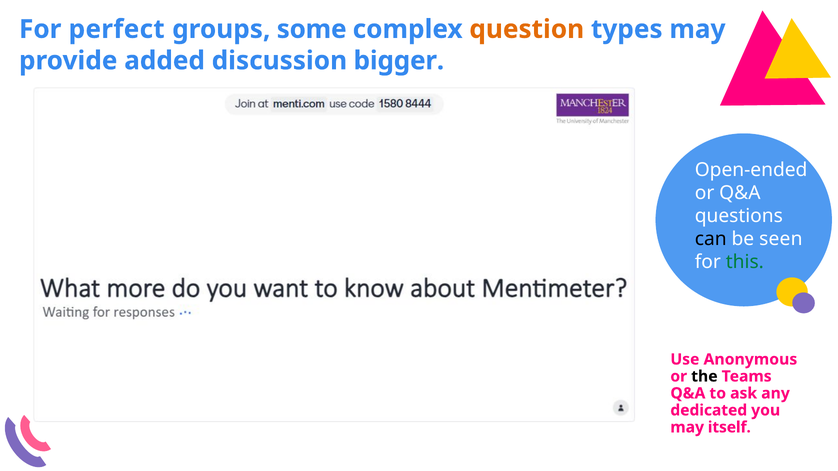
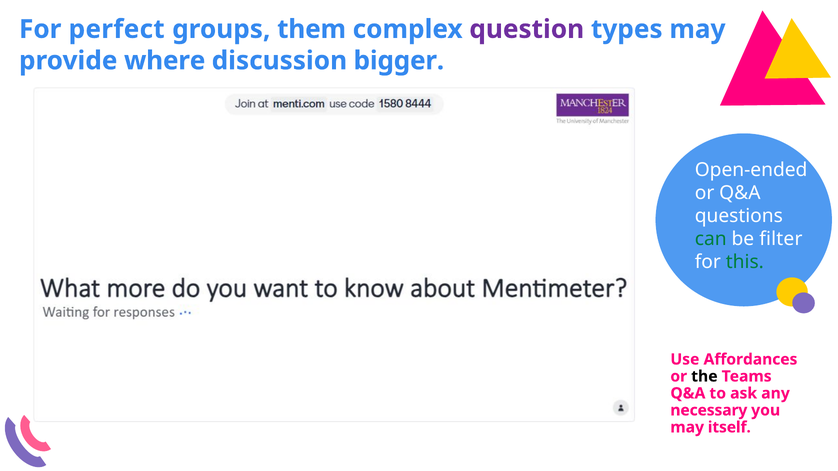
some: some -> them
question colour: orange -> purple
added: added -> where
can colour: black -> green
seen: seen -> filter
Anonymous: Anonymous -> Affordances
dedicated: dedicated -> necessary
